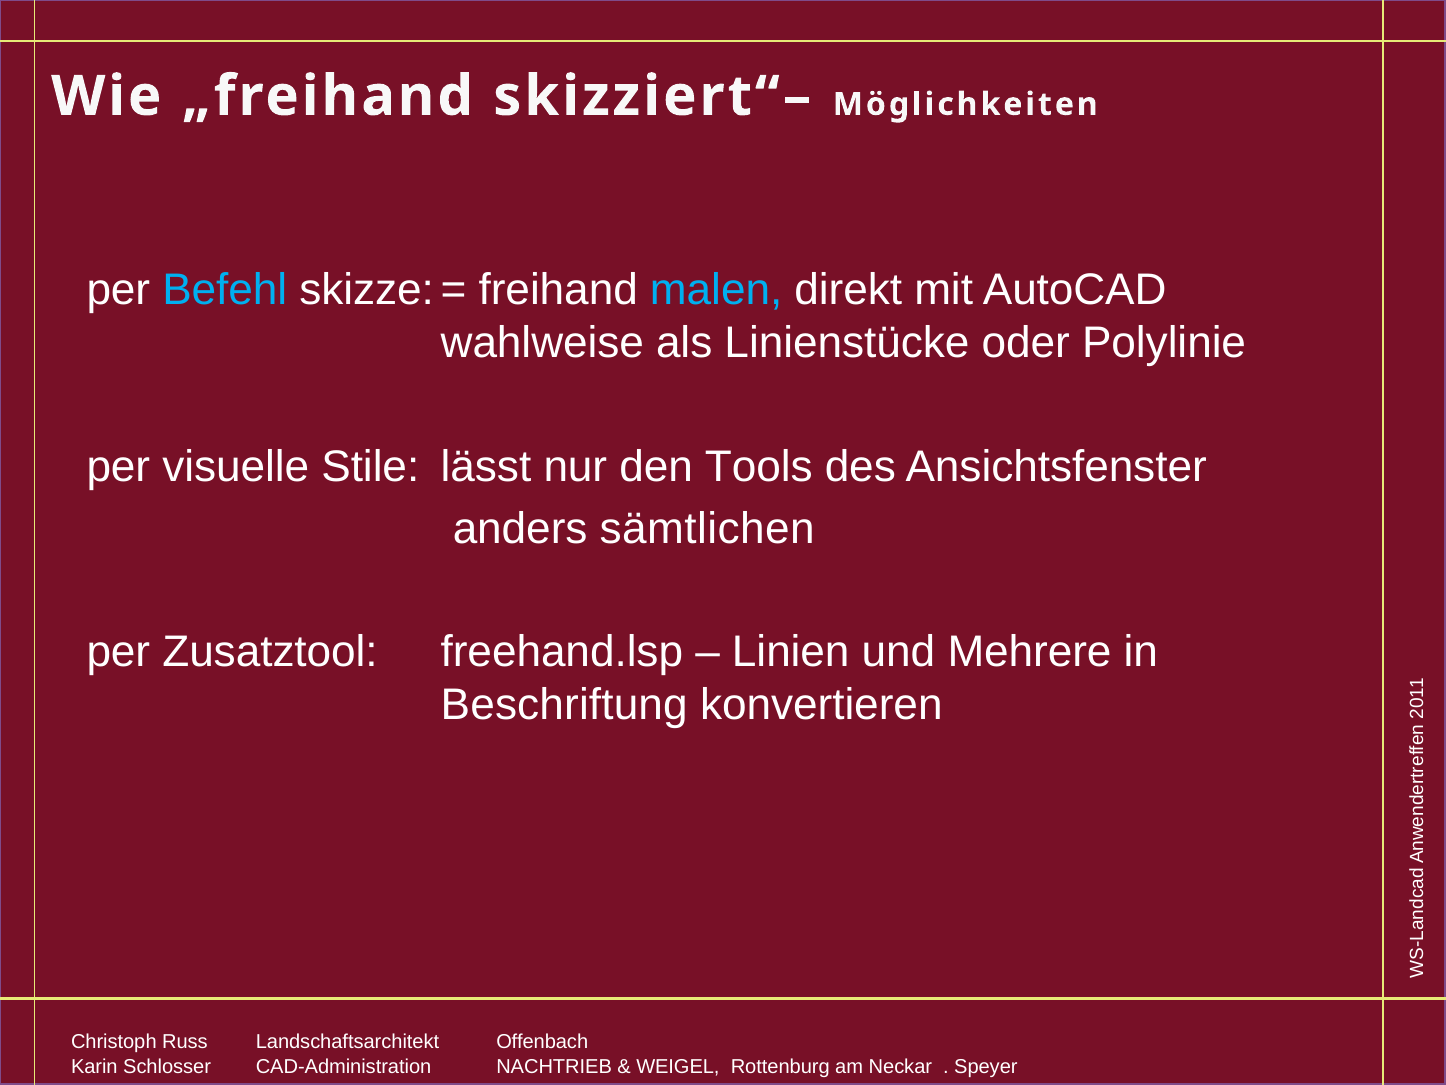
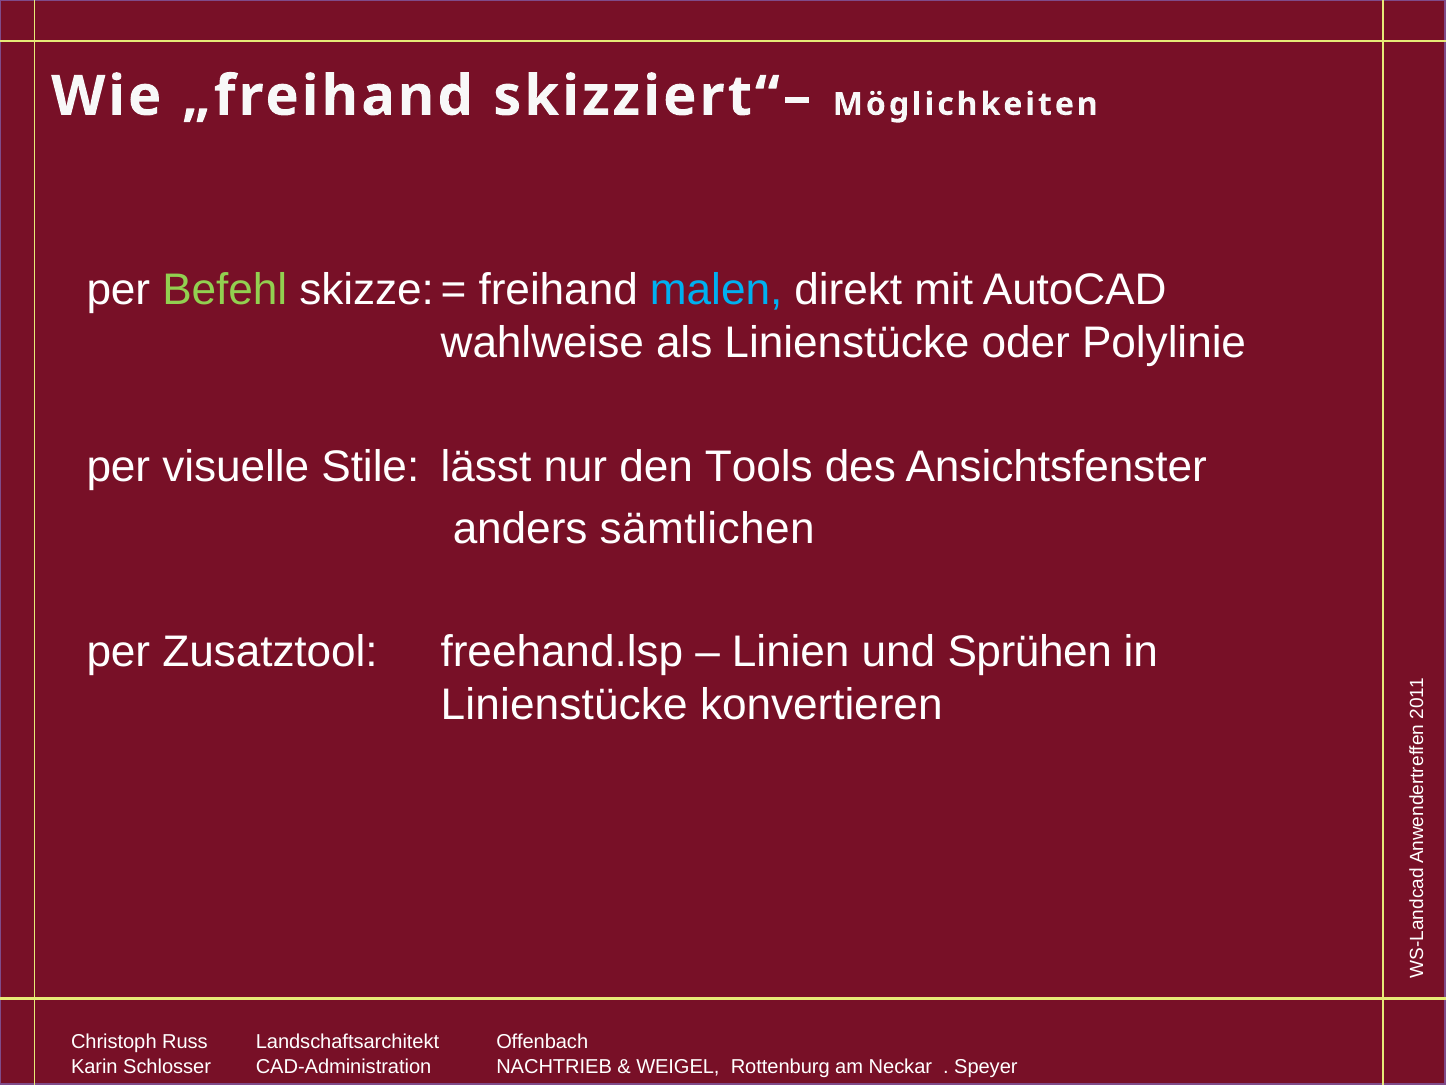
Befehl colour: light blue -> light green
Mehrere: Mehrere -> Sprühen
Beschriftung at (564, 705): Beschriftung -> Linienstücke
